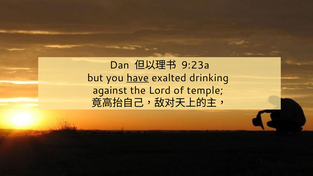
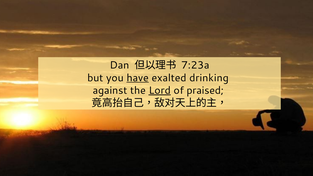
9:23a: 9:23a -> 7:23a
Lord underline: none -> present
temple: temple -> praised
